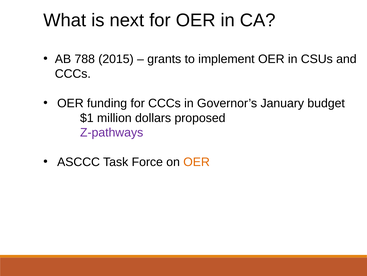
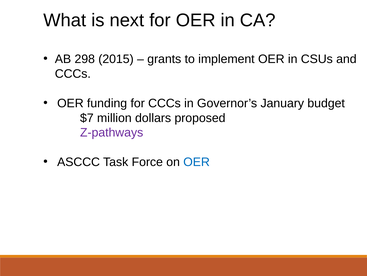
788: 788 -> 298
$1: $1 -> $7
OER at (197, 162) colour: orange -> blue
